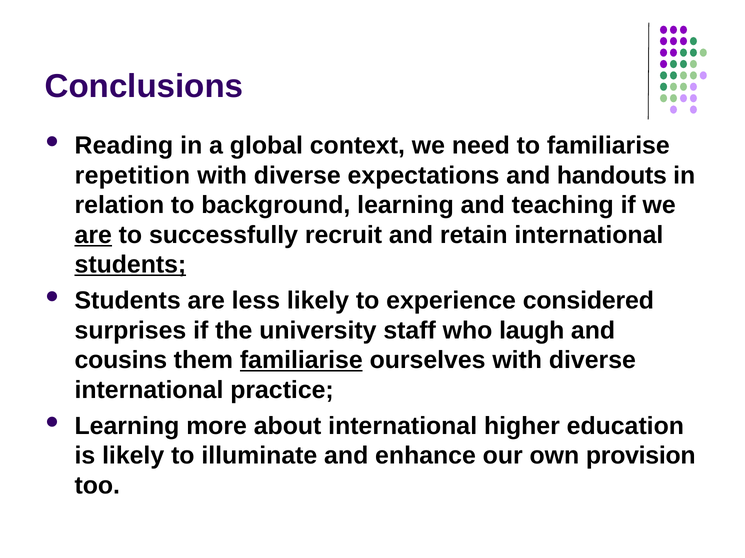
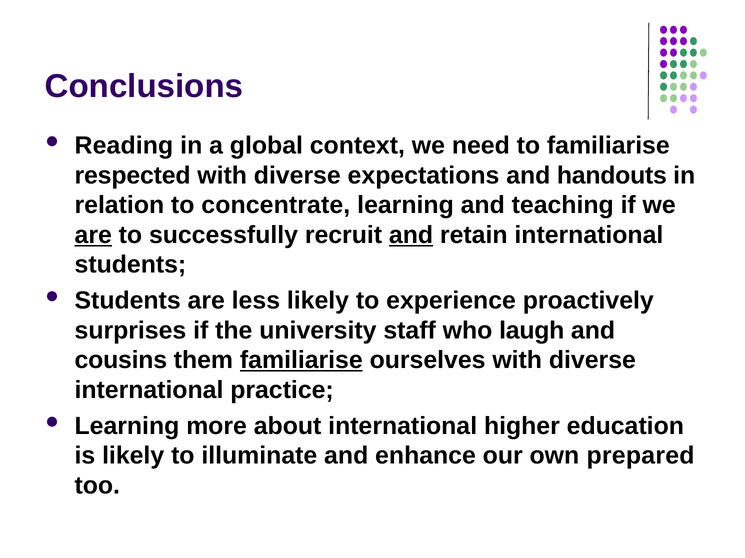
repetition: repetition -> respected
background: background -> concentrate
and at (411, 235) underline: none -> present
students at (130, 265) underline: present -> none
considered: considered -> proactively
provision: provision -> prepared
